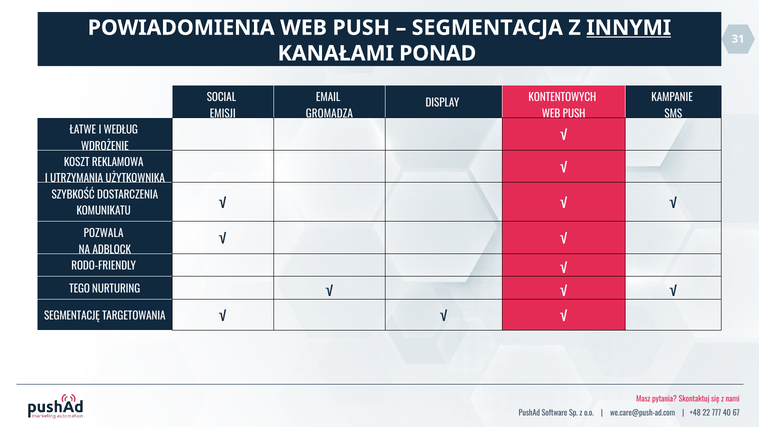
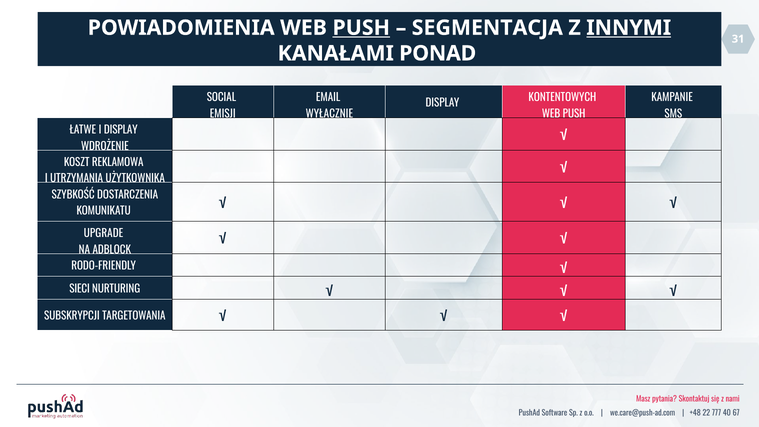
PUSH at (361, 28) underline: none -> present
GROMADZĄ: GROMADZĄ -> WYŁĄCZNIE
I WEDŁUG: WEDŁUG -> DISPLAY
POZWALA: POZWALA -> UPGRADE
TEGO: TEGO -> SIECI
SEGMENTACJĘ: SEGMENTACJĘ -> SUBSKRYPCJI
